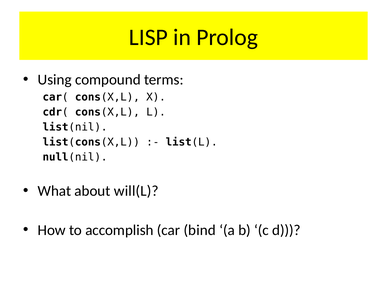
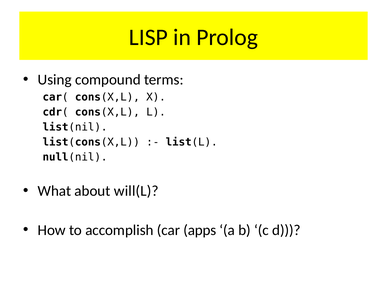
bind: bind -> apps
